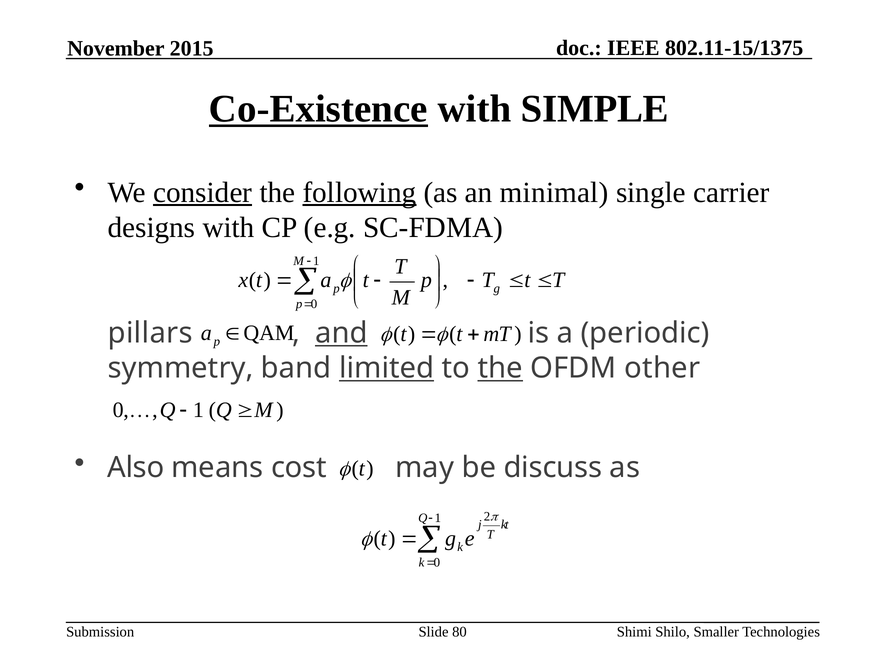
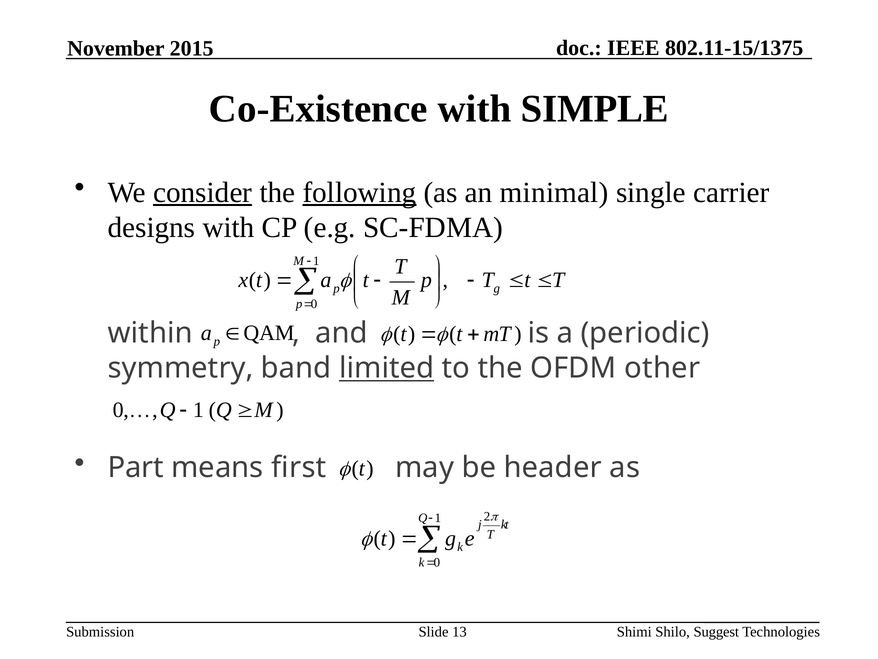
Co-Existence underline: present -> none
pillars: pillars -> within
and underline: present -> none
the at (500, 368) underline: present -> none
Also: Also -> Part
cost: cost -> first
discuss: discuss -> header
80: 80 -> 13
Smaller: Smaller -> Suggest
